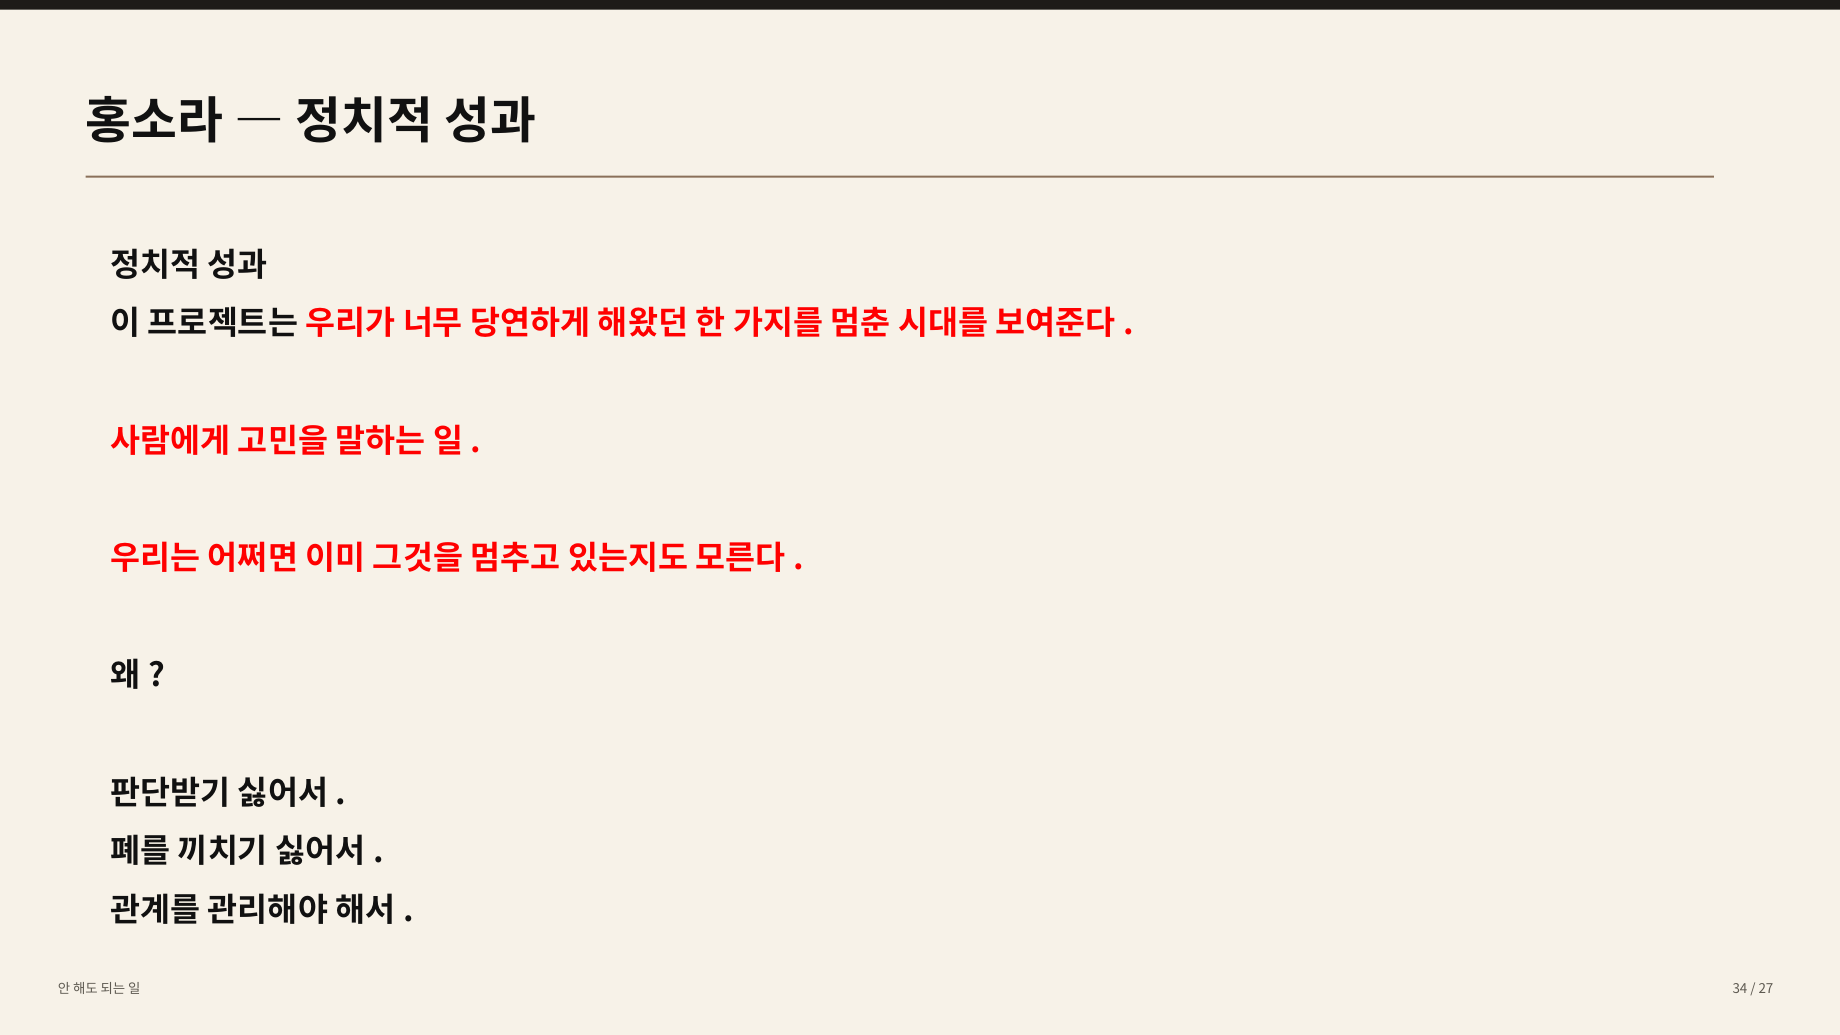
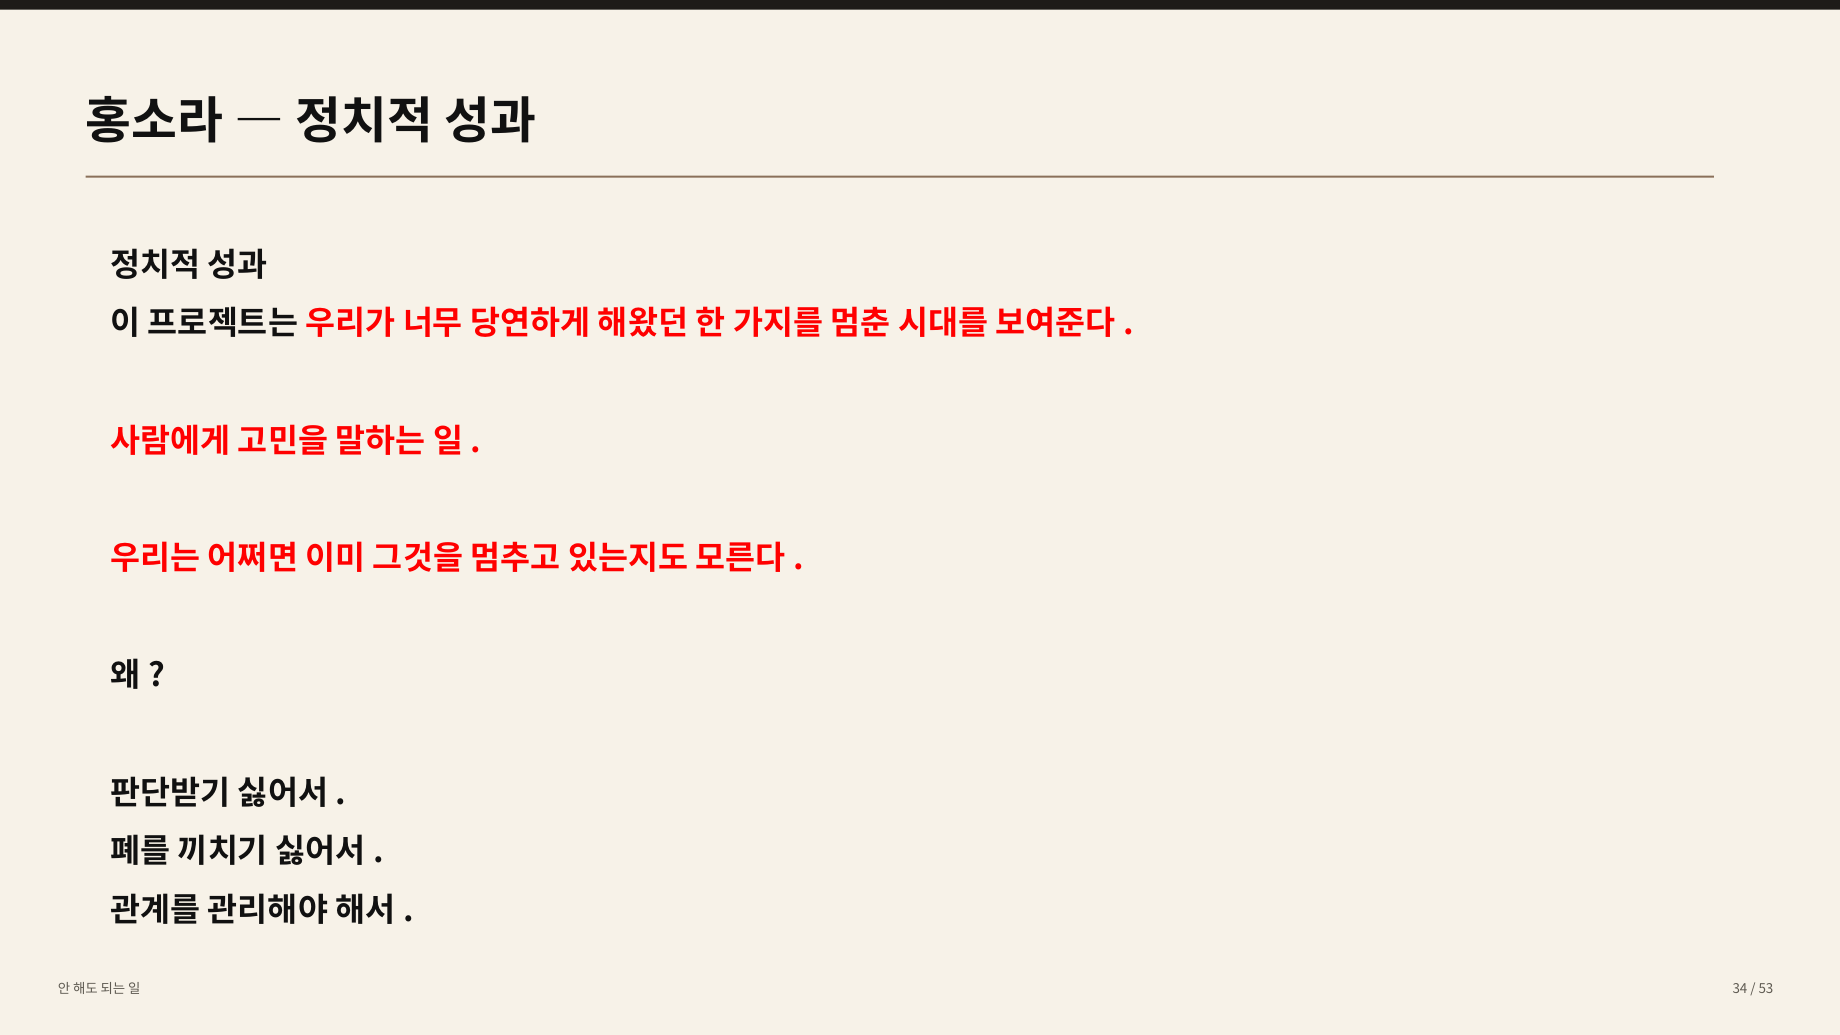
27: 27 -> 53
